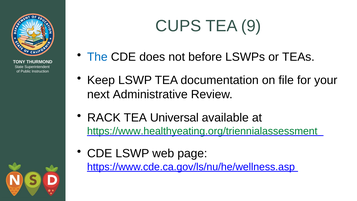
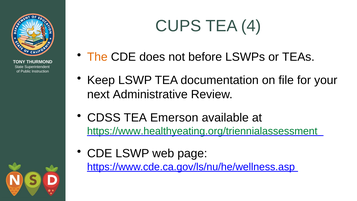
9: 9 -> 4
The colour: blue -> orange
RACK: RACK -> CDSS
Universal: Universal -> Emerson
